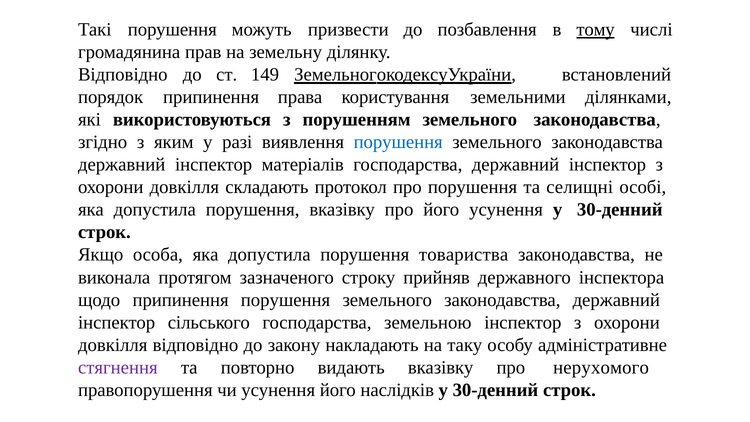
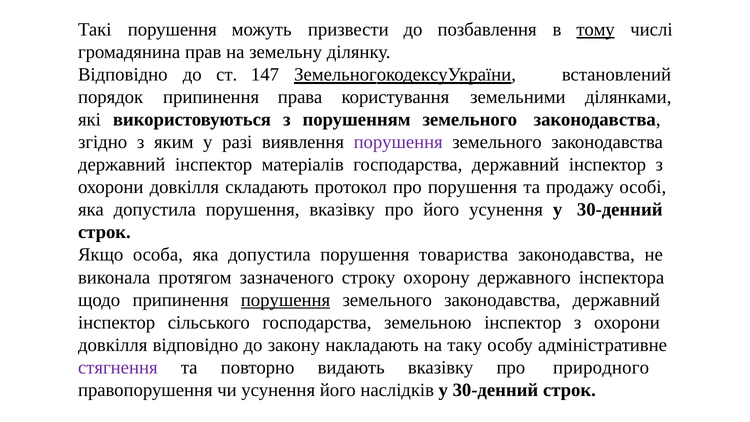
149: 149 -> 147
порушення at (398, 142) colour: blue -> purple
селищні: селищні -> продажу
прийняв: прийняв -> охорону
порушення at (286, 300) underline: none -> present
нерухомого: нерухомого -> природного
